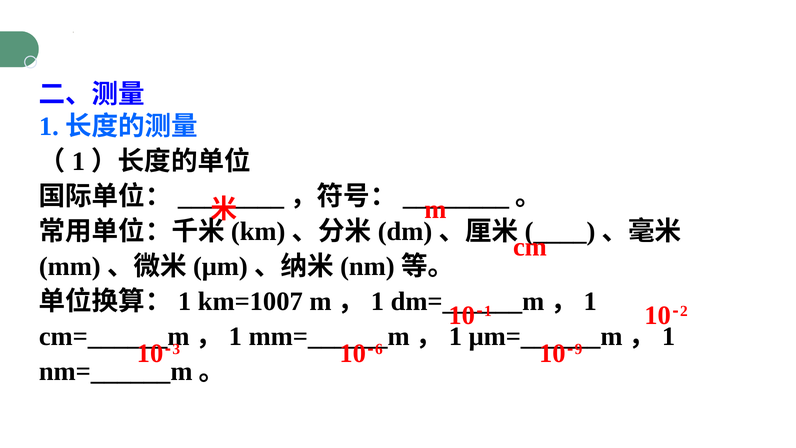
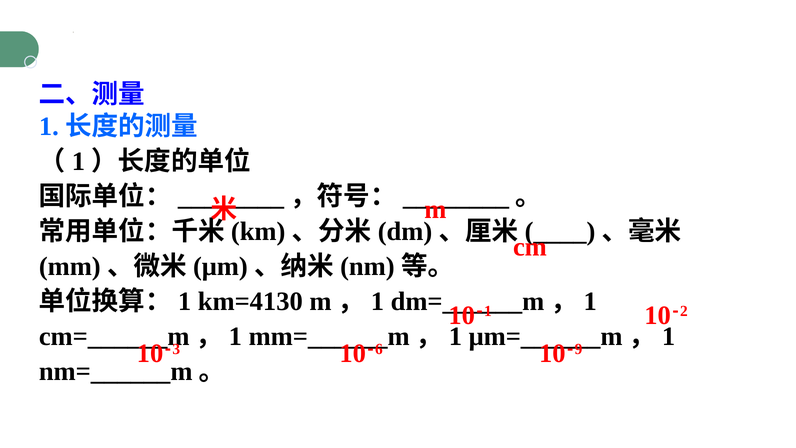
km=1007: km=1007 -> km=4130
